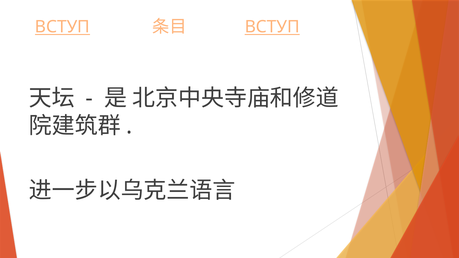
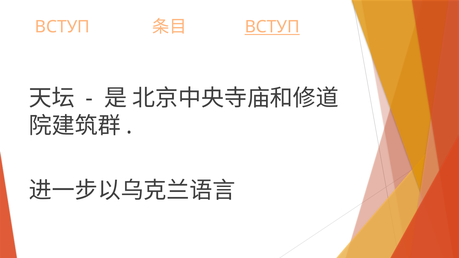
ВСТУП at (62, 27) underline: present -> none
